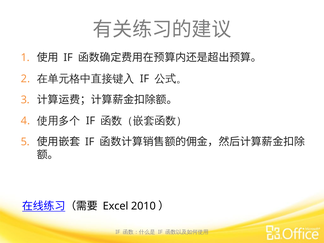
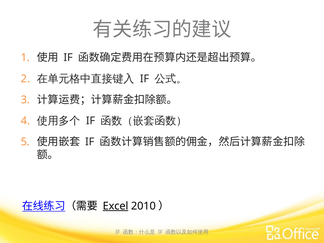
Excel underline: none -> present
